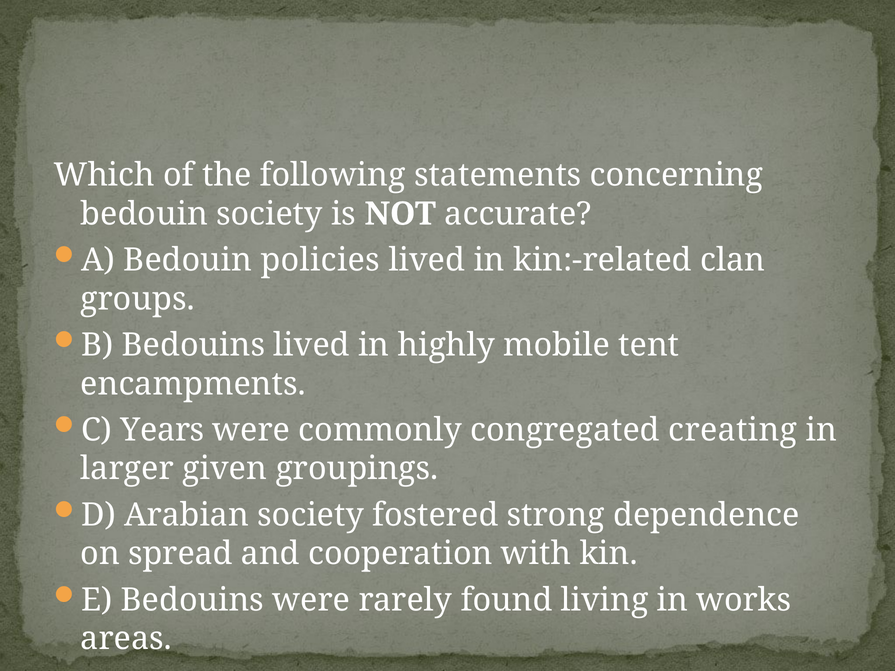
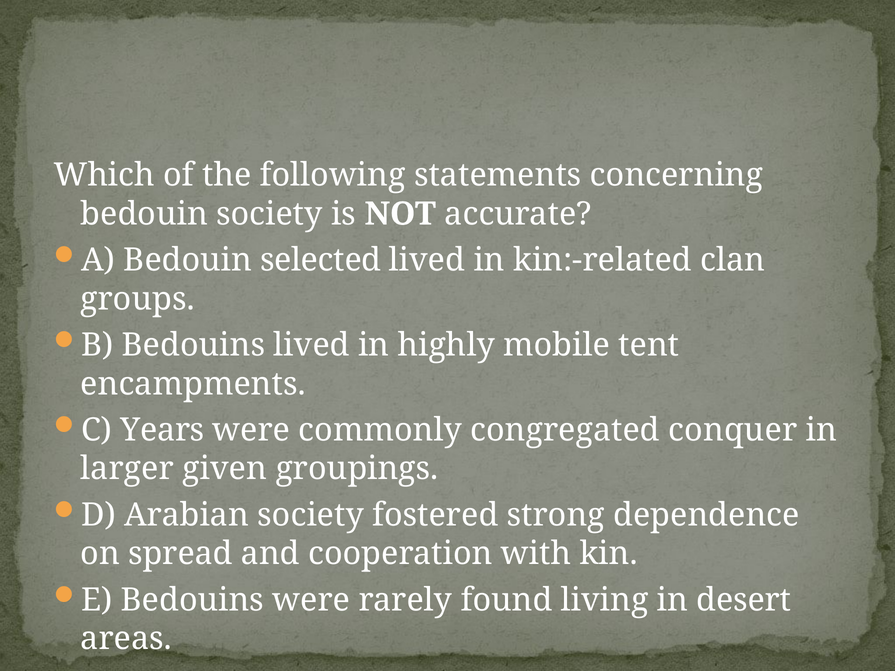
policies: policies -> selected
creating: creating -> conquer
works: works -> desert
